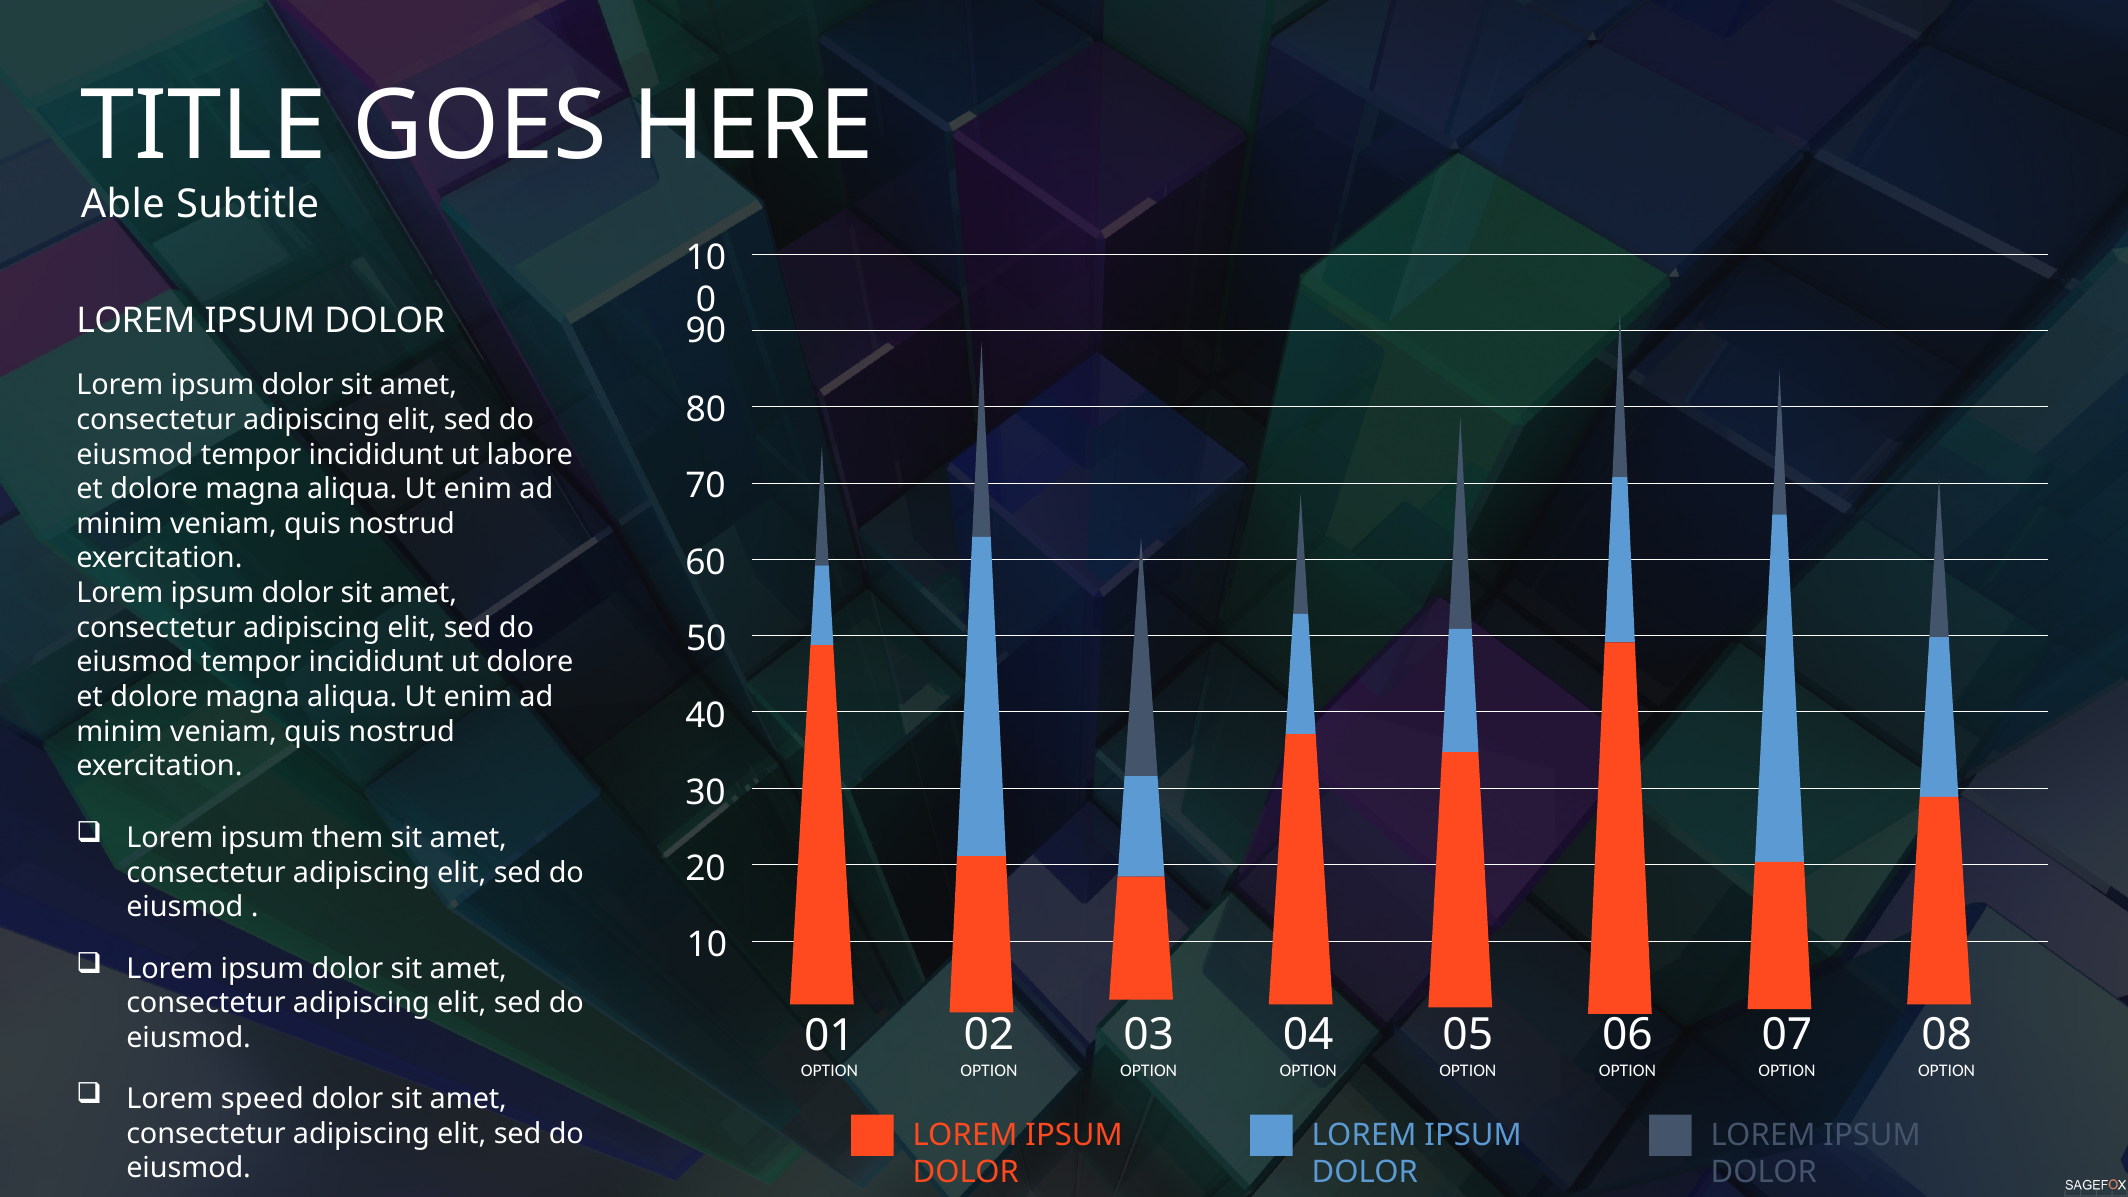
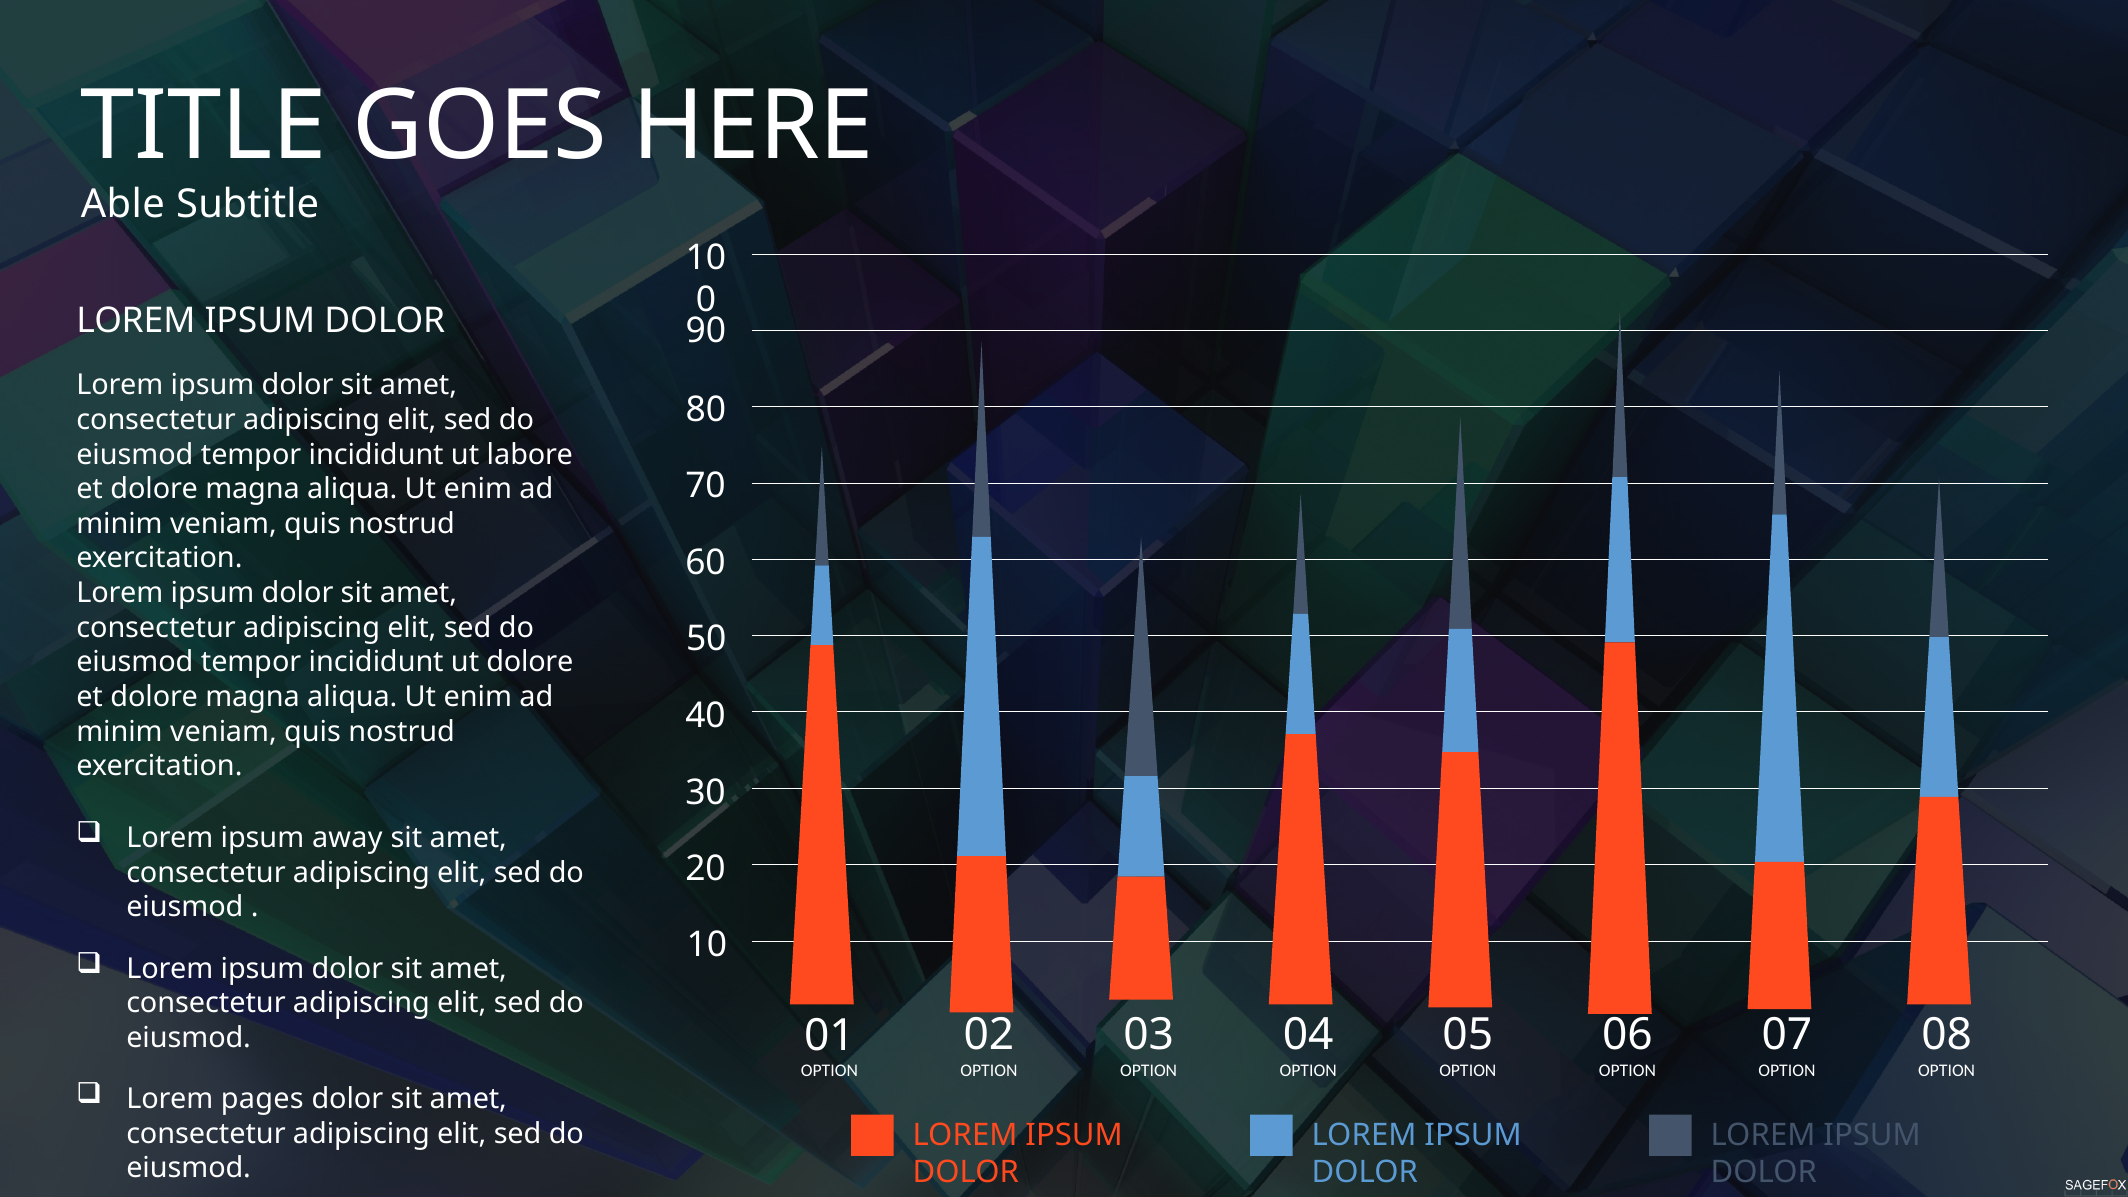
them: them -> away
speed: speed -> pages
